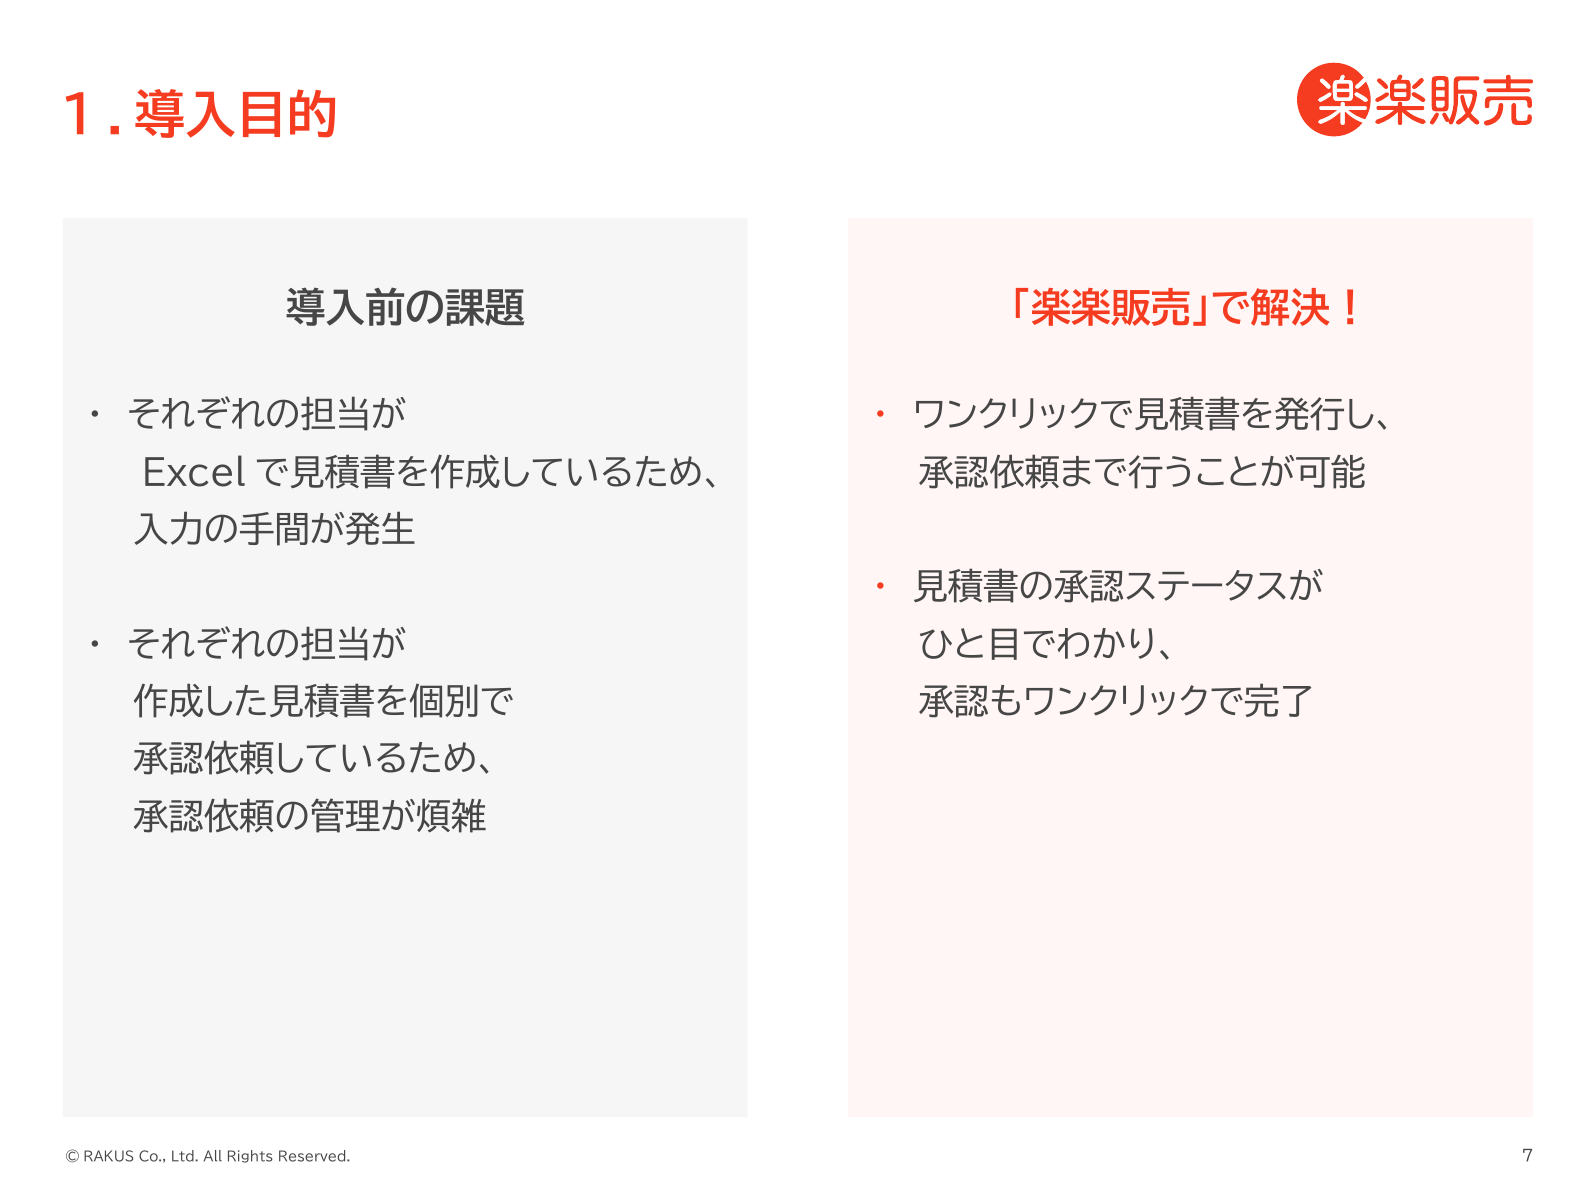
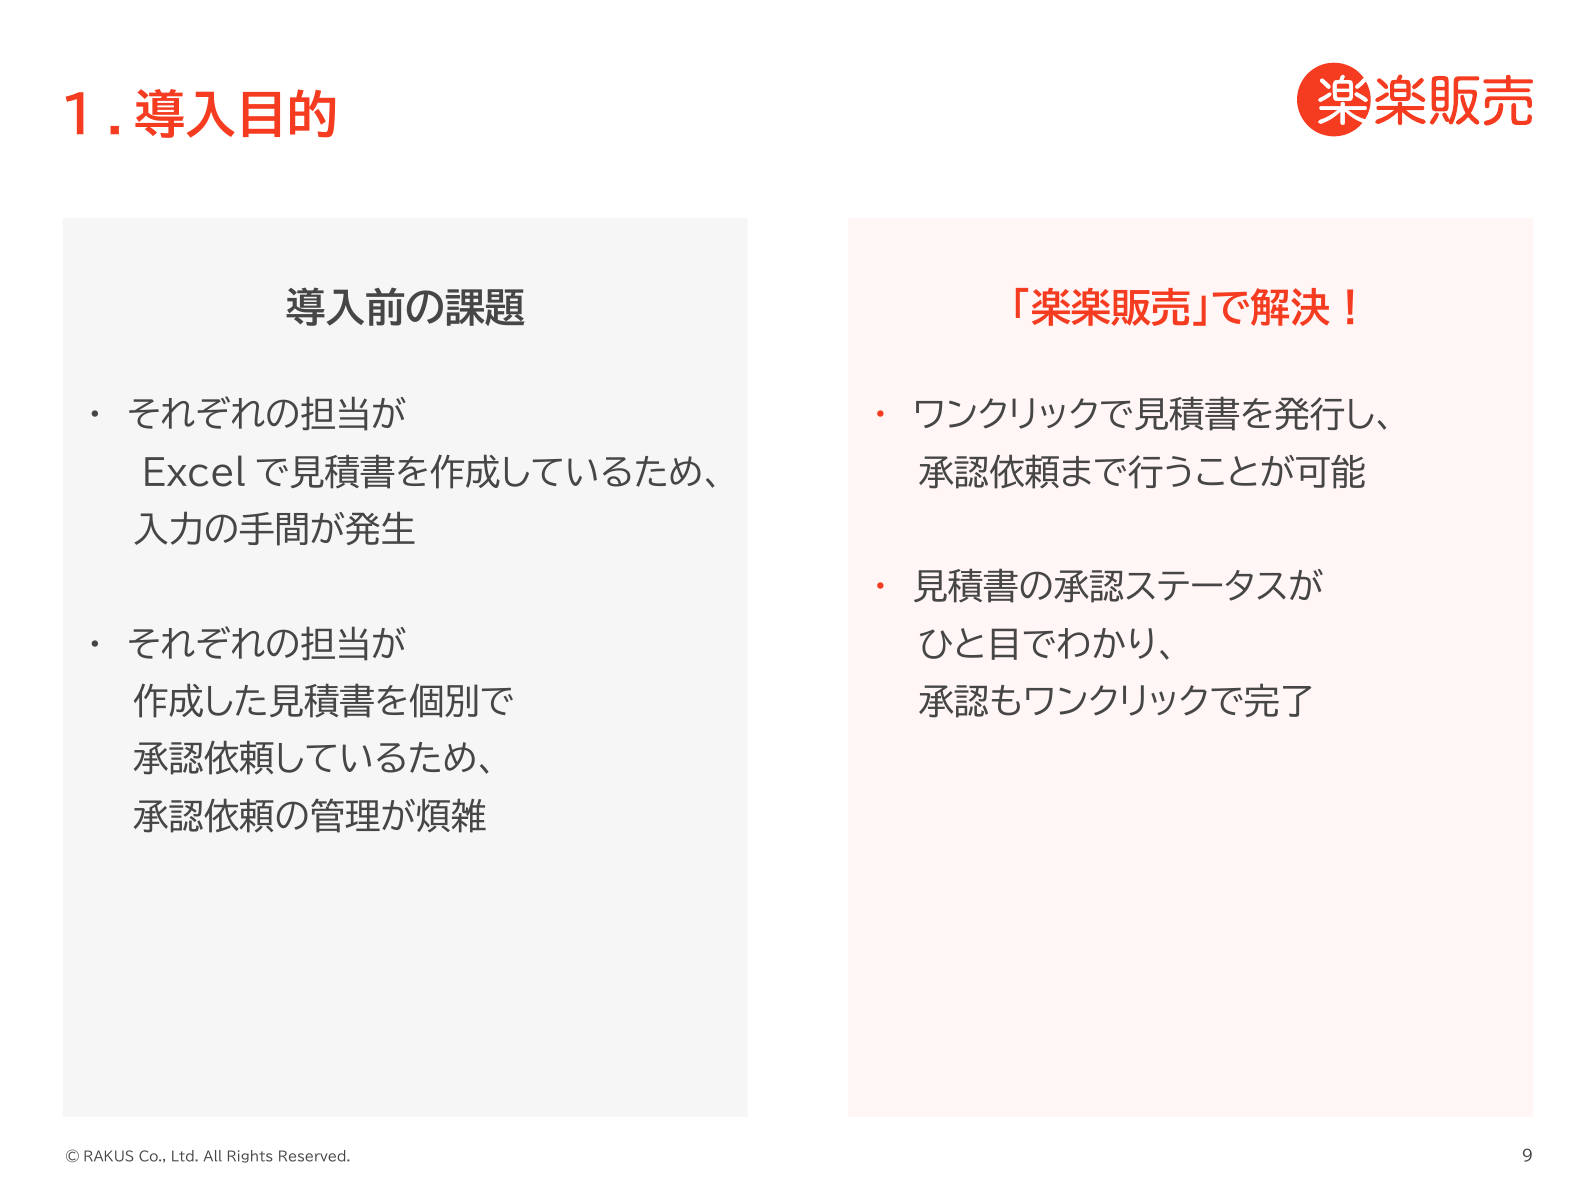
7: 7 -> 9
